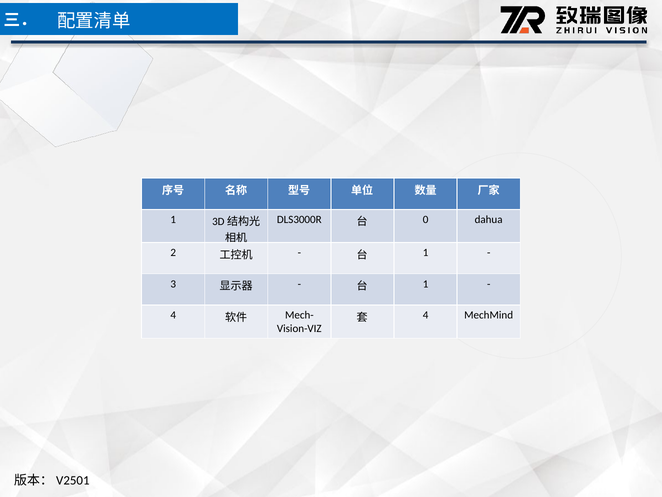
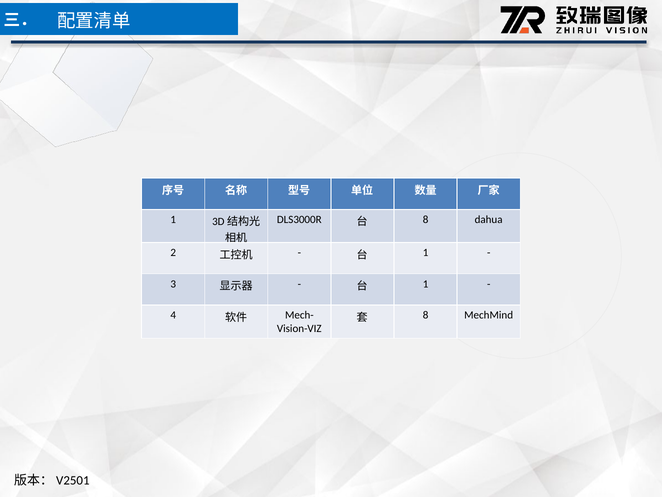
0 at (426, 219): 0 -> 8
4 at (426, 315): 4 -> 8
